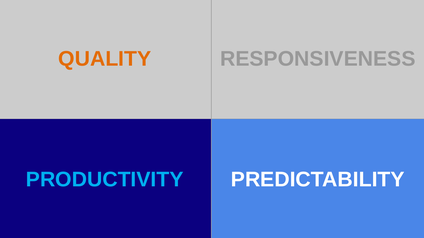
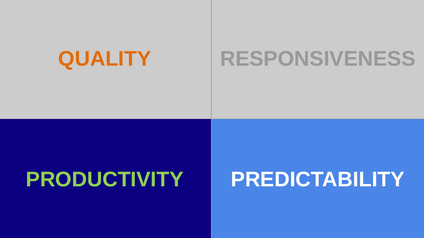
PRODUCTIVITY colour: light blue -> light green
